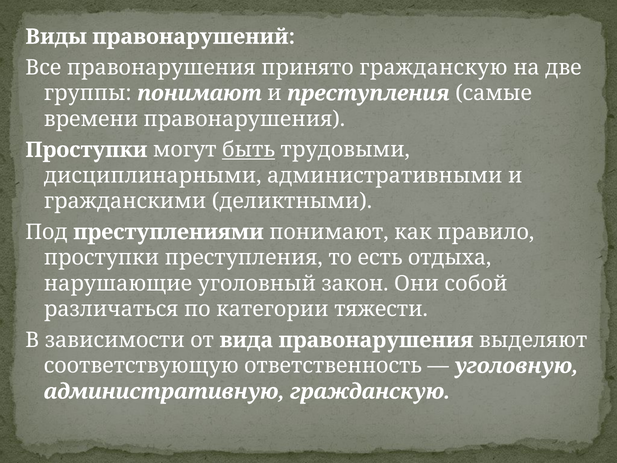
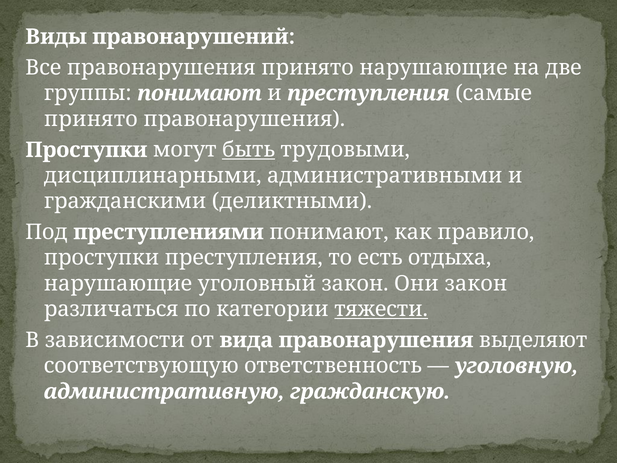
принято гражданскую: гражданскую -> нарушающие
времени at (91, 119): времени -> принято
Они собой: собой -> закон
тяжести underline: none -> present
